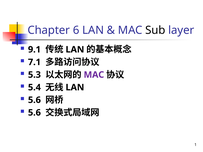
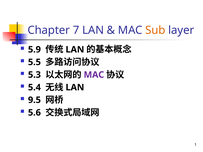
6: 6 -> 7
Sub colour: black -> orange
9.1: 9.1 -> 5.9
7.1: 7.1 -> 5.5
5.6 at (34, 100): 5.6 -> 9.5
